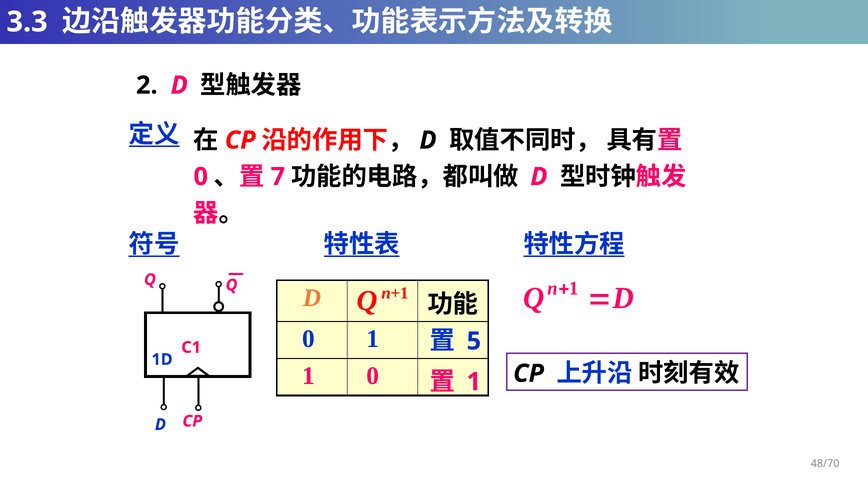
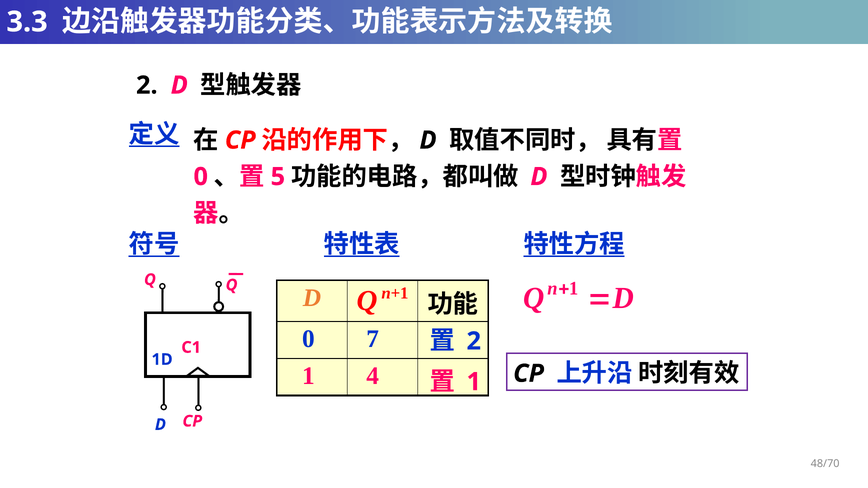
7: 7 -> 5
0 1: 1 -> 7
5 at (474, 341): 5 -> 2
1 0: 0 -> 4
